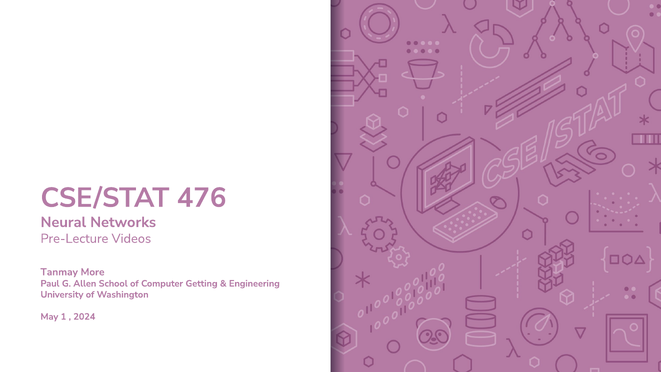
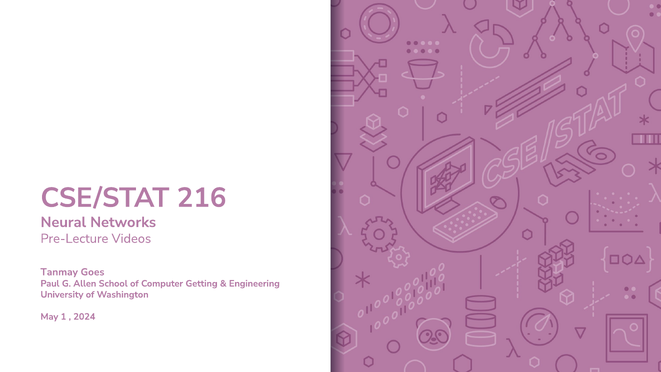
476: 476 -> 216
More: More -> Goes
